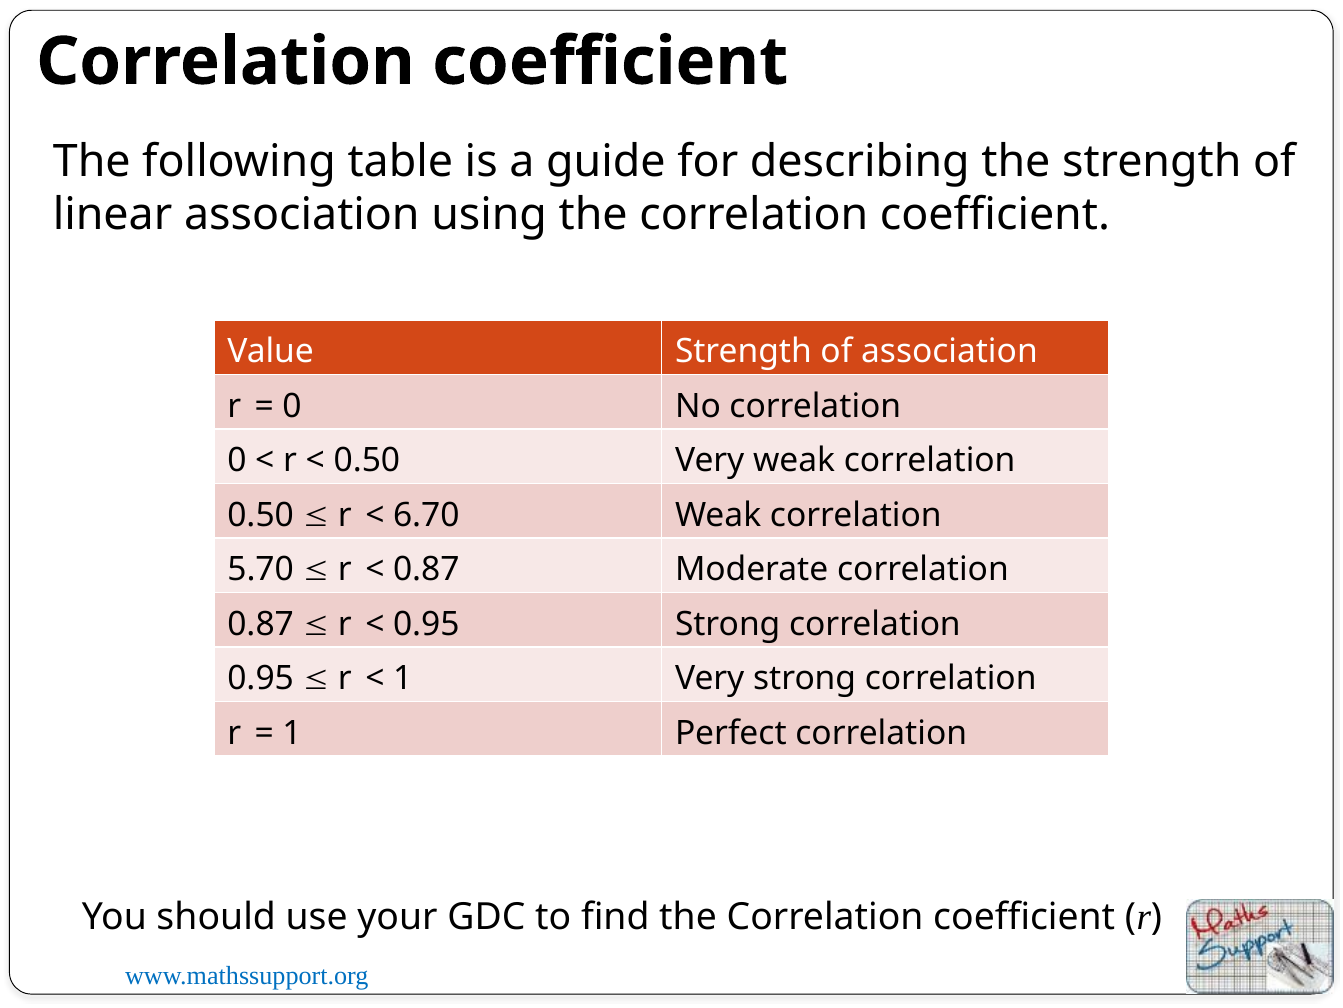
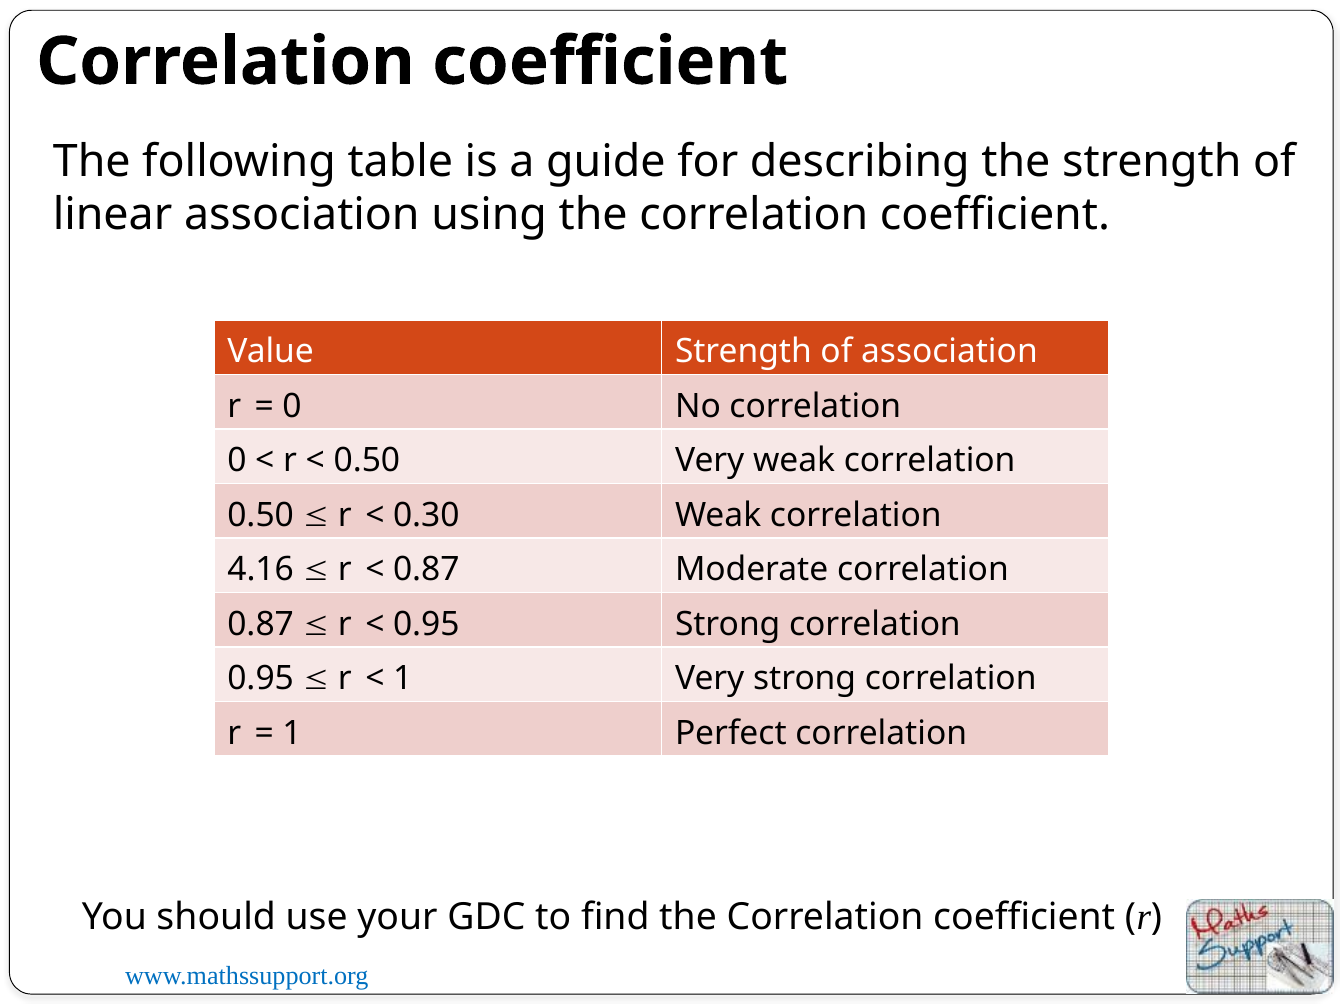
6.70: 6.70 -> 0.30
5.70: 5.70 -> 4.16
